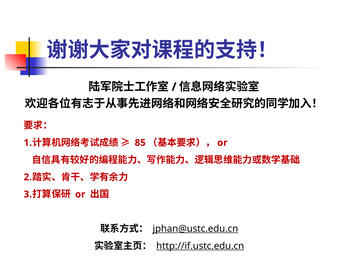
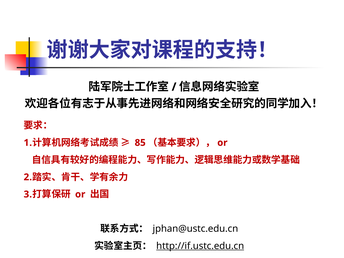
jphan@ustc.edu.cn underline: present -> none
